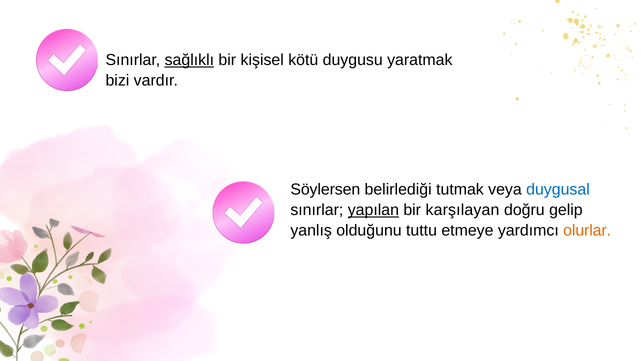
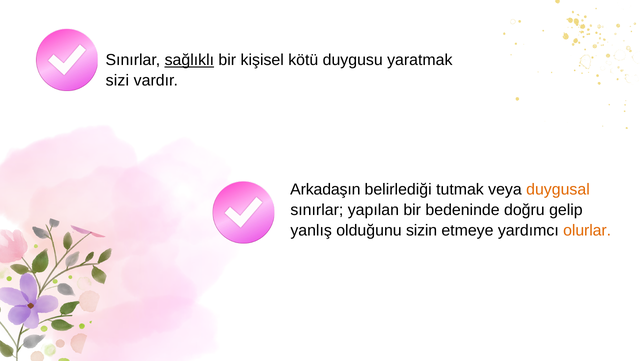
bizi: bizi -> sizi
Söylersen: Söylersen -> Arkadaşın
duygusal colour: blue -> orange
yapılan underline: present -> none
karşılayan: karşılayan -> bedeninde
tuttu: tuttu -> sizin
